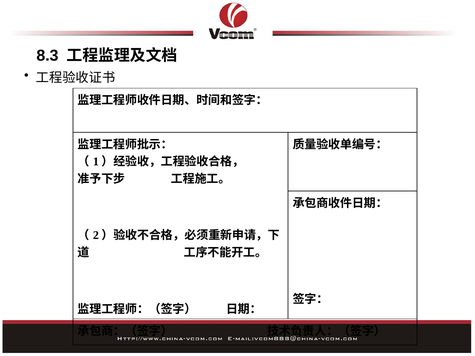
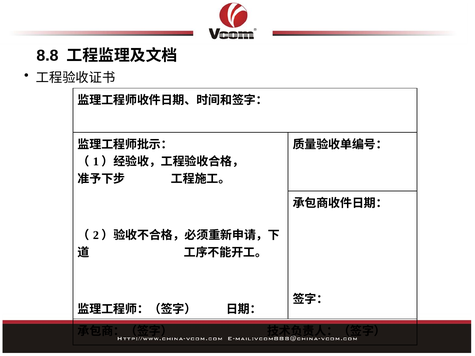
8.3: 8.3 -> 8.8
